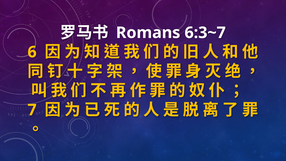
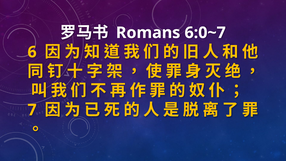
6:3~7: 6:3~7 -> 6:0~7
